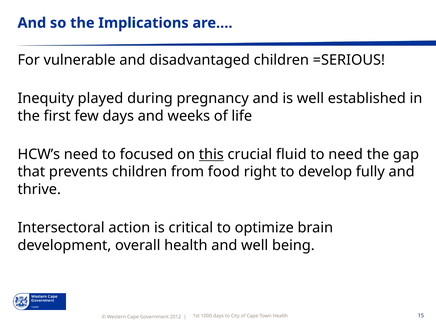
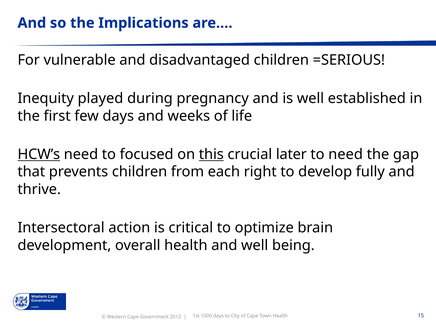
HCW’s underline: none -> present
fluid: fluid -> later
food: food -> each
